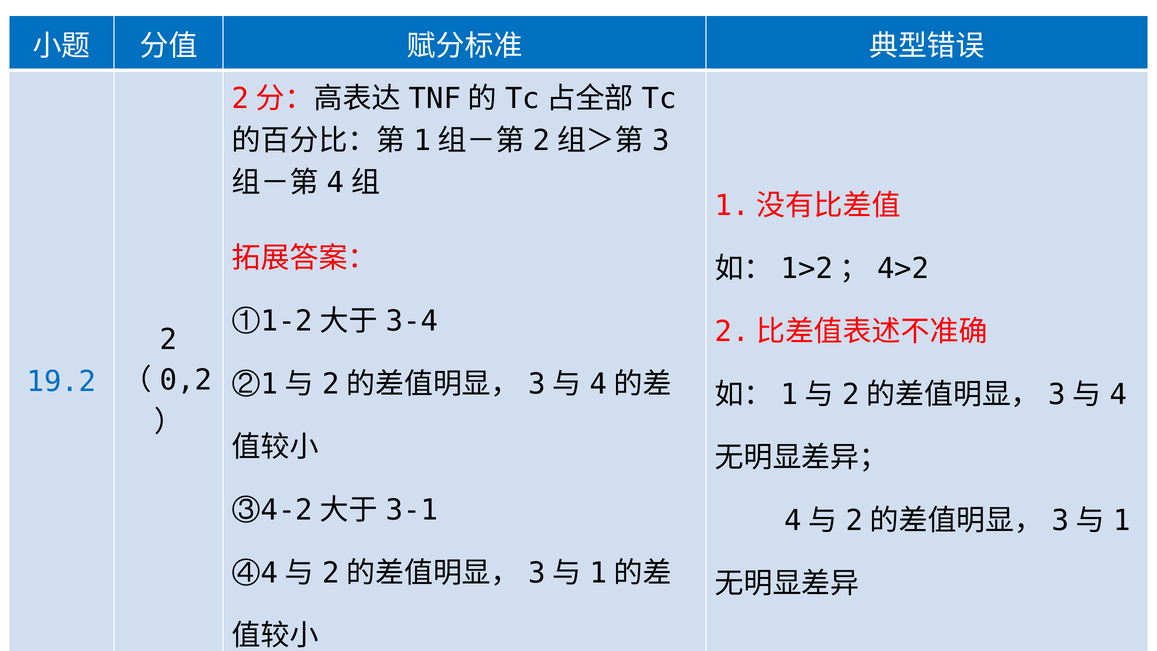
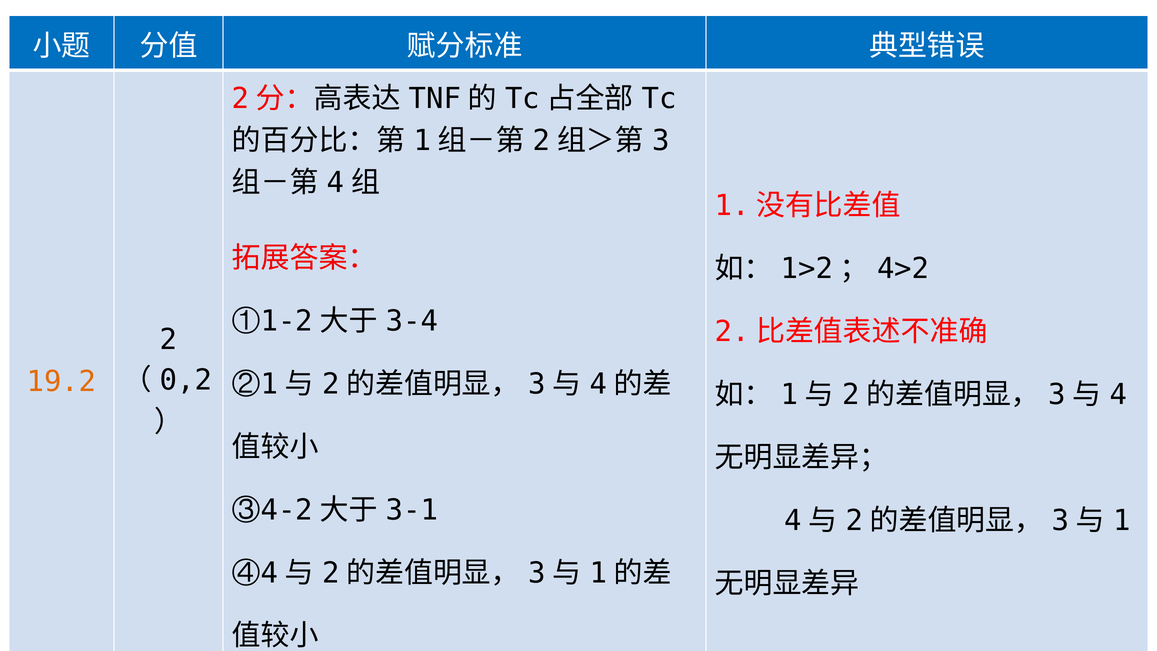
19.2 colour: blue -> orange
